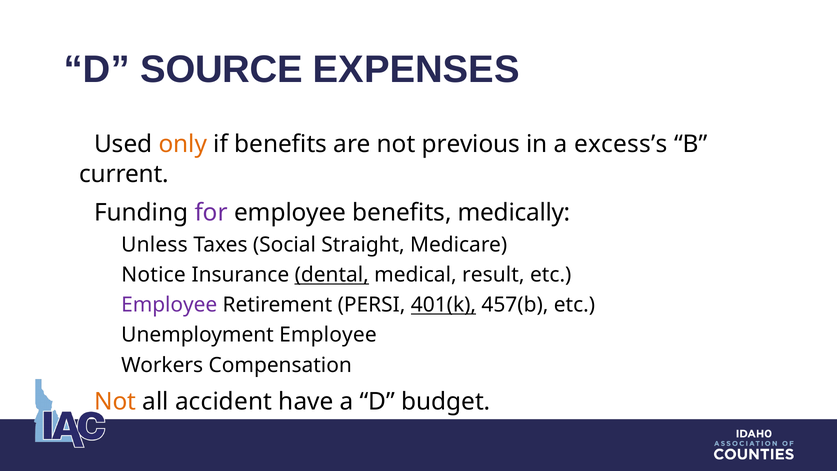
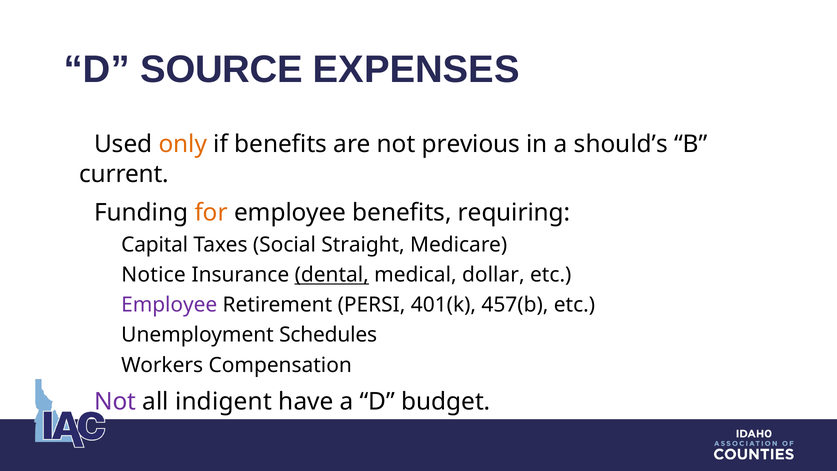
excess’s: excess’s -> should’s
for colour: purple -> orange
medically: medically -> requiring
Unless: Unless -> Capital
result: result -> dollar
401(k underline: present -> none
Unemployment Employee: Employee -> Schedules
Not at (115, 402) colour: orange -> purple
accident: accident -> indigent
